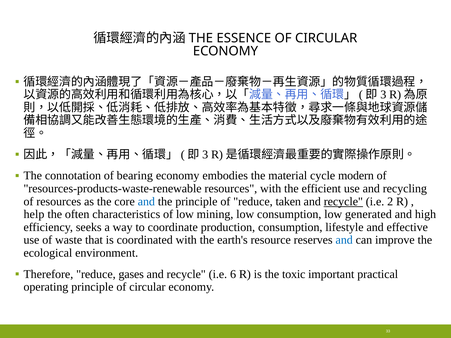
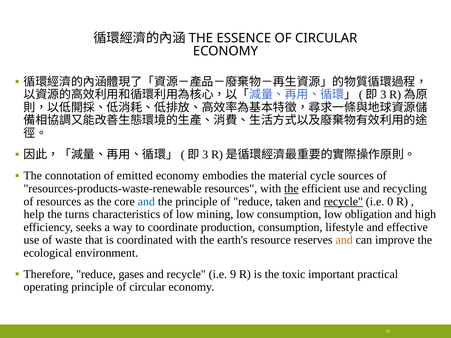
bearing: bearing -> emitted
modern: modern -> sources
the at (291, 189) underline: none -> present
2: 2 -> 0
often: often -> turns
generated: generated -> obligation
and at (344, 240) colour: blue -> orange
6: 6 -> 9
